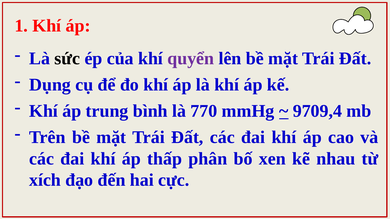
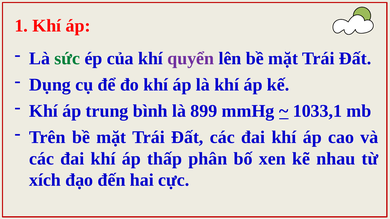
sức colour: black -> green
770: 770 -> 899
9709,4: 9709,4 -> 1033,1
